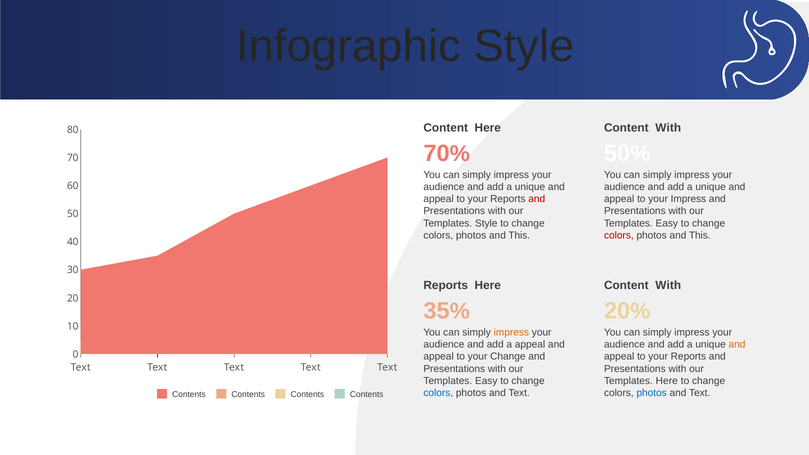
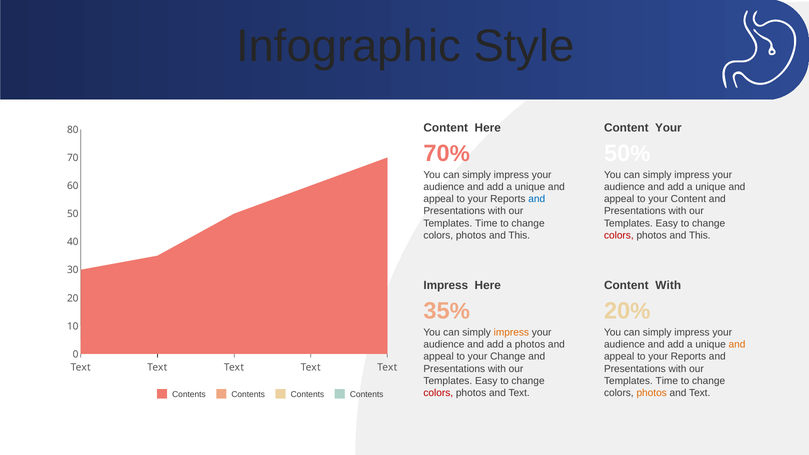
With at (668, 128): With -> Your
and at (537, 199) colour: red -> blue
your Impress: Impress -> Content
Style at (486, 223): Style -> Time
Reports at (446, 286): Reports -> Impress
a appeal: appeal -> photos
Here at (667, 381): Here -> Time
colors at (438, 393) colour: blue -> red
photos at (652, 393) colour: blue -> orange
